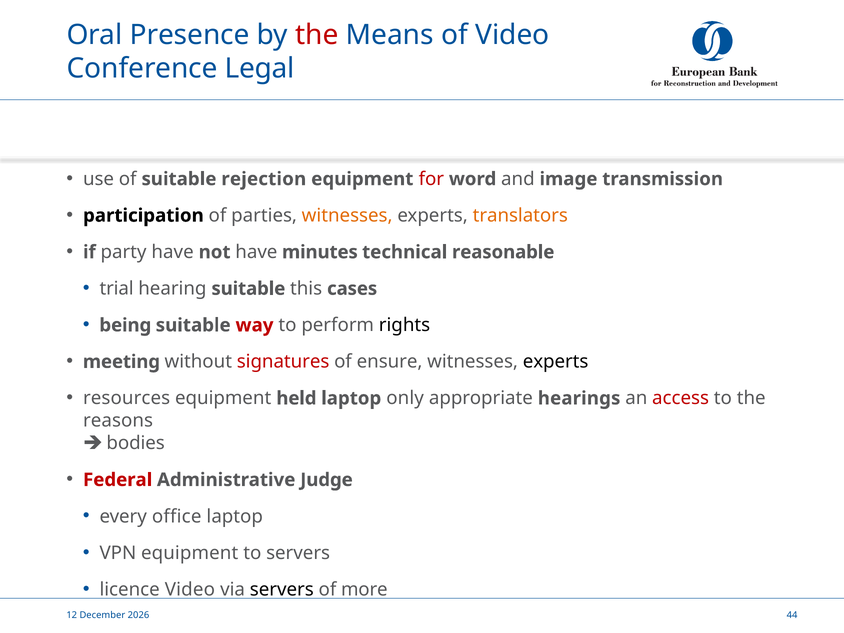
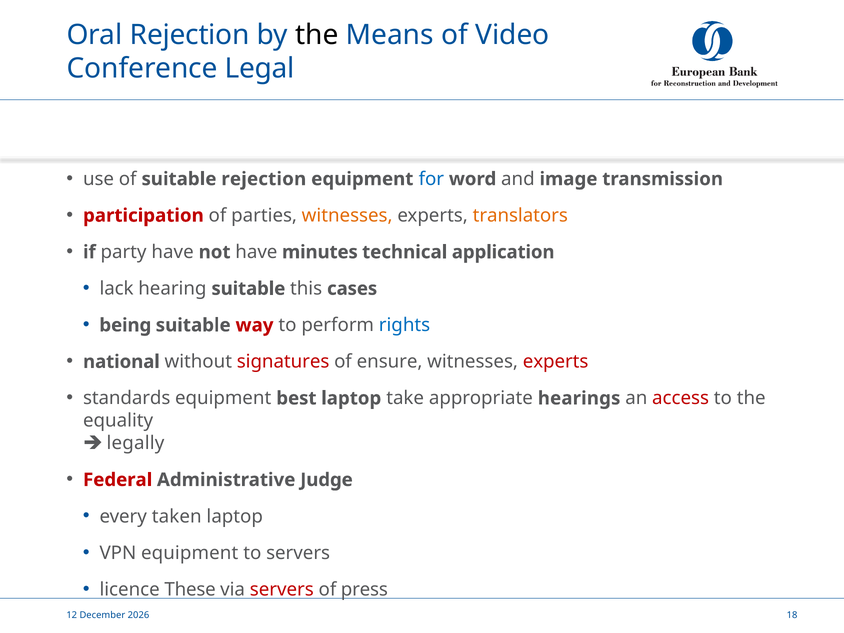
Oral Presence: Presence -> Rejection
the at (317, 35) colour: red -> black
for colour: red -> blue
participation colour: black -> red
reasonable: reasonable -> application
trial: trial -> lack
rights colour: black -> blue
meeting: meeting -> national
experts at (556, 362) colour: black -> red
resources: resources -> standards
held: held -> best
only: only -> take
reasons: reasons -> equality
bodies: bodies -> legally
office: office -> taken
licence Video: Video -> These
servers at (282, 590) colour: black -> red
more: more -> press
44: 44 -> 18
